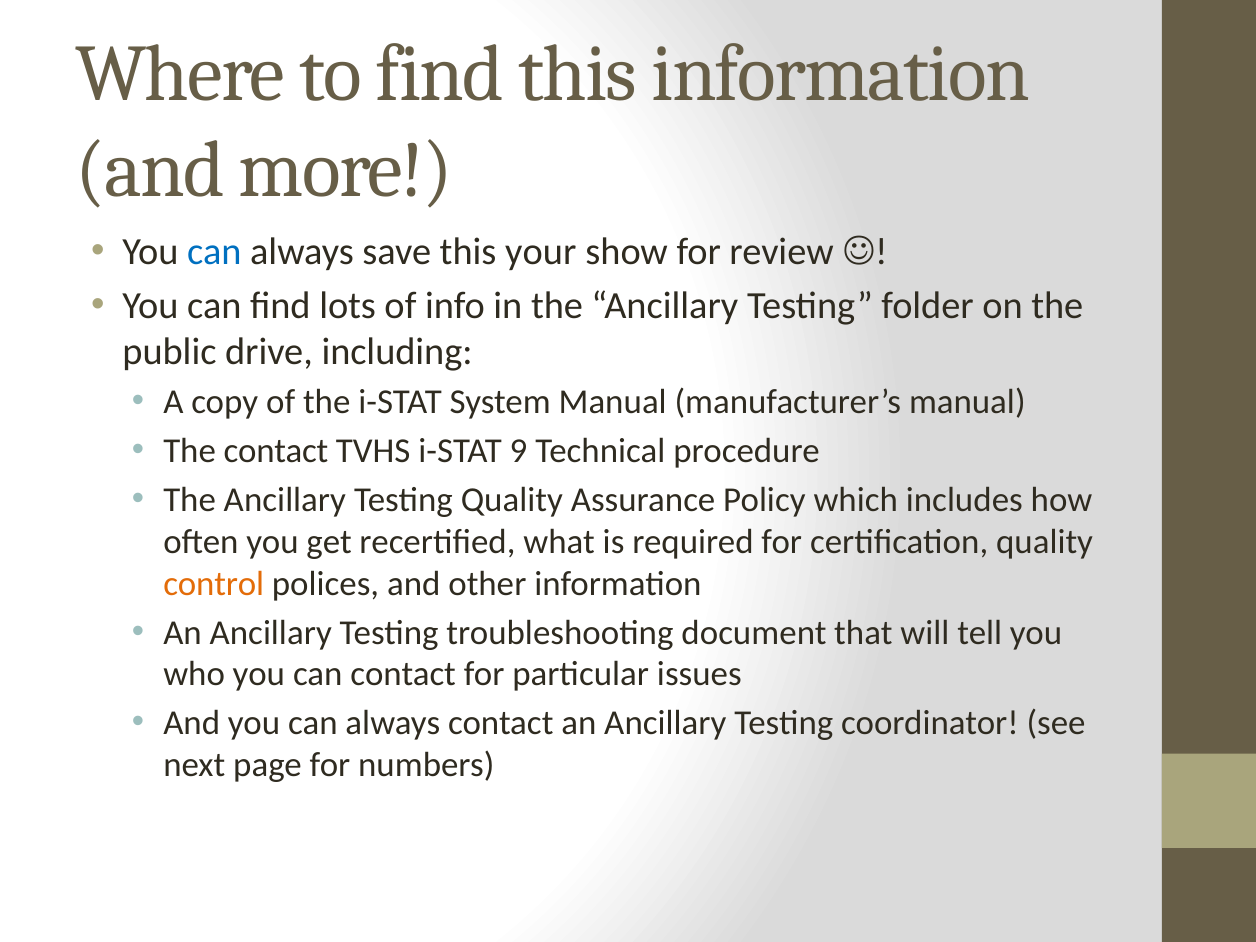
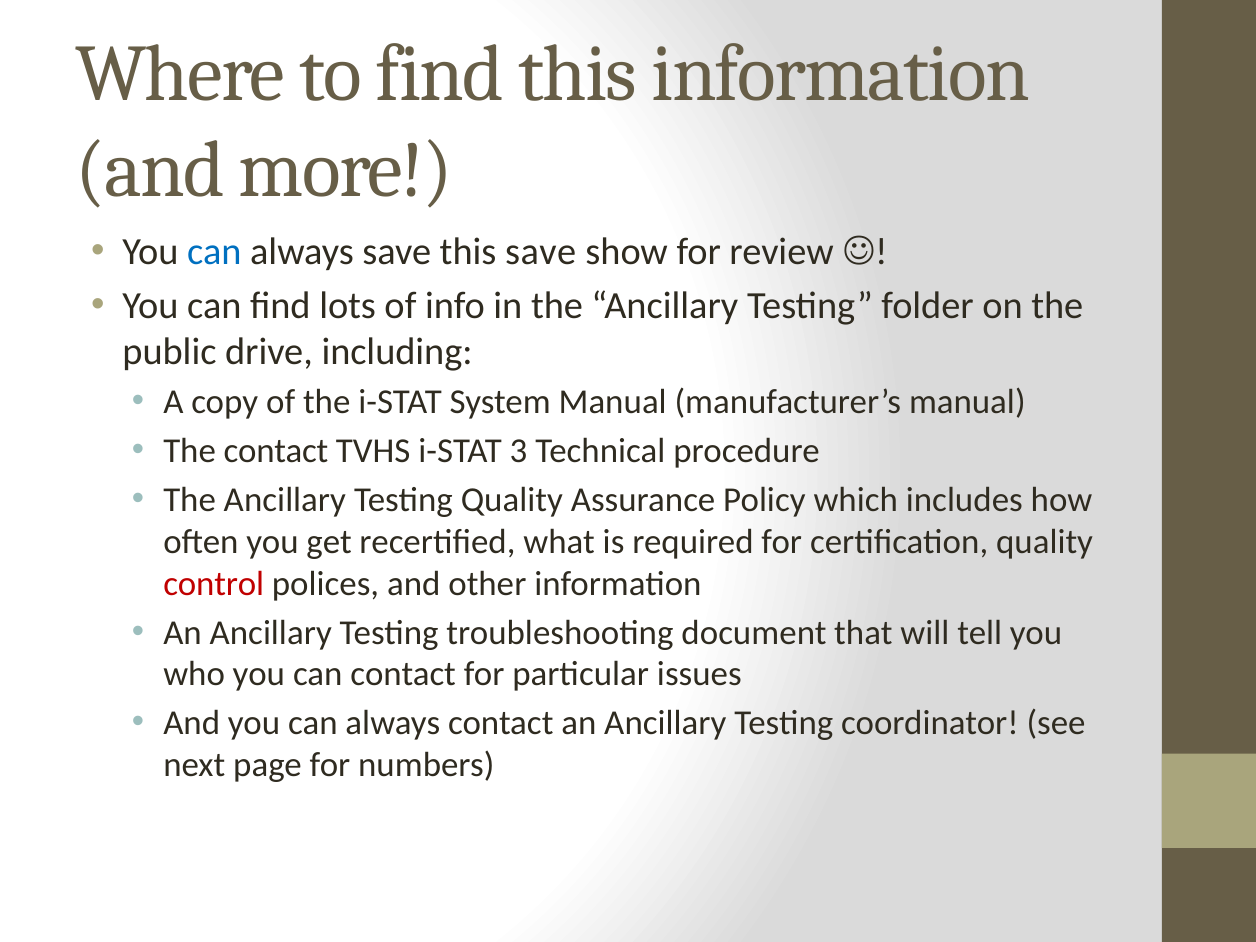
this your: your -> save
9: 9 -> 3
control colour: orange -> red
